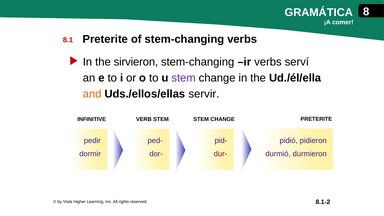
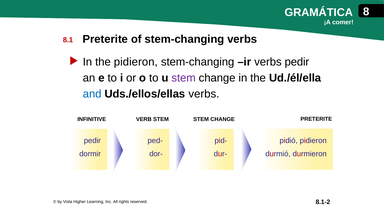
the sirvieron: sirvieron -> pidieron
ir verbs serví: serví -> pedir
and colour: orange -> blue
Uds./ellos/ellas servir: servir -> verbs
